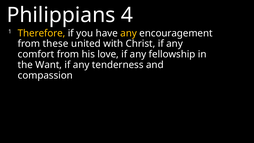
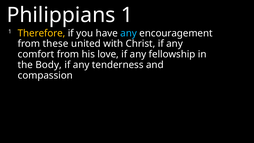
Philippians 4: 4 -> 1
any at (129, 33) colour: yellow -> light blue
Want: Want -> Body
